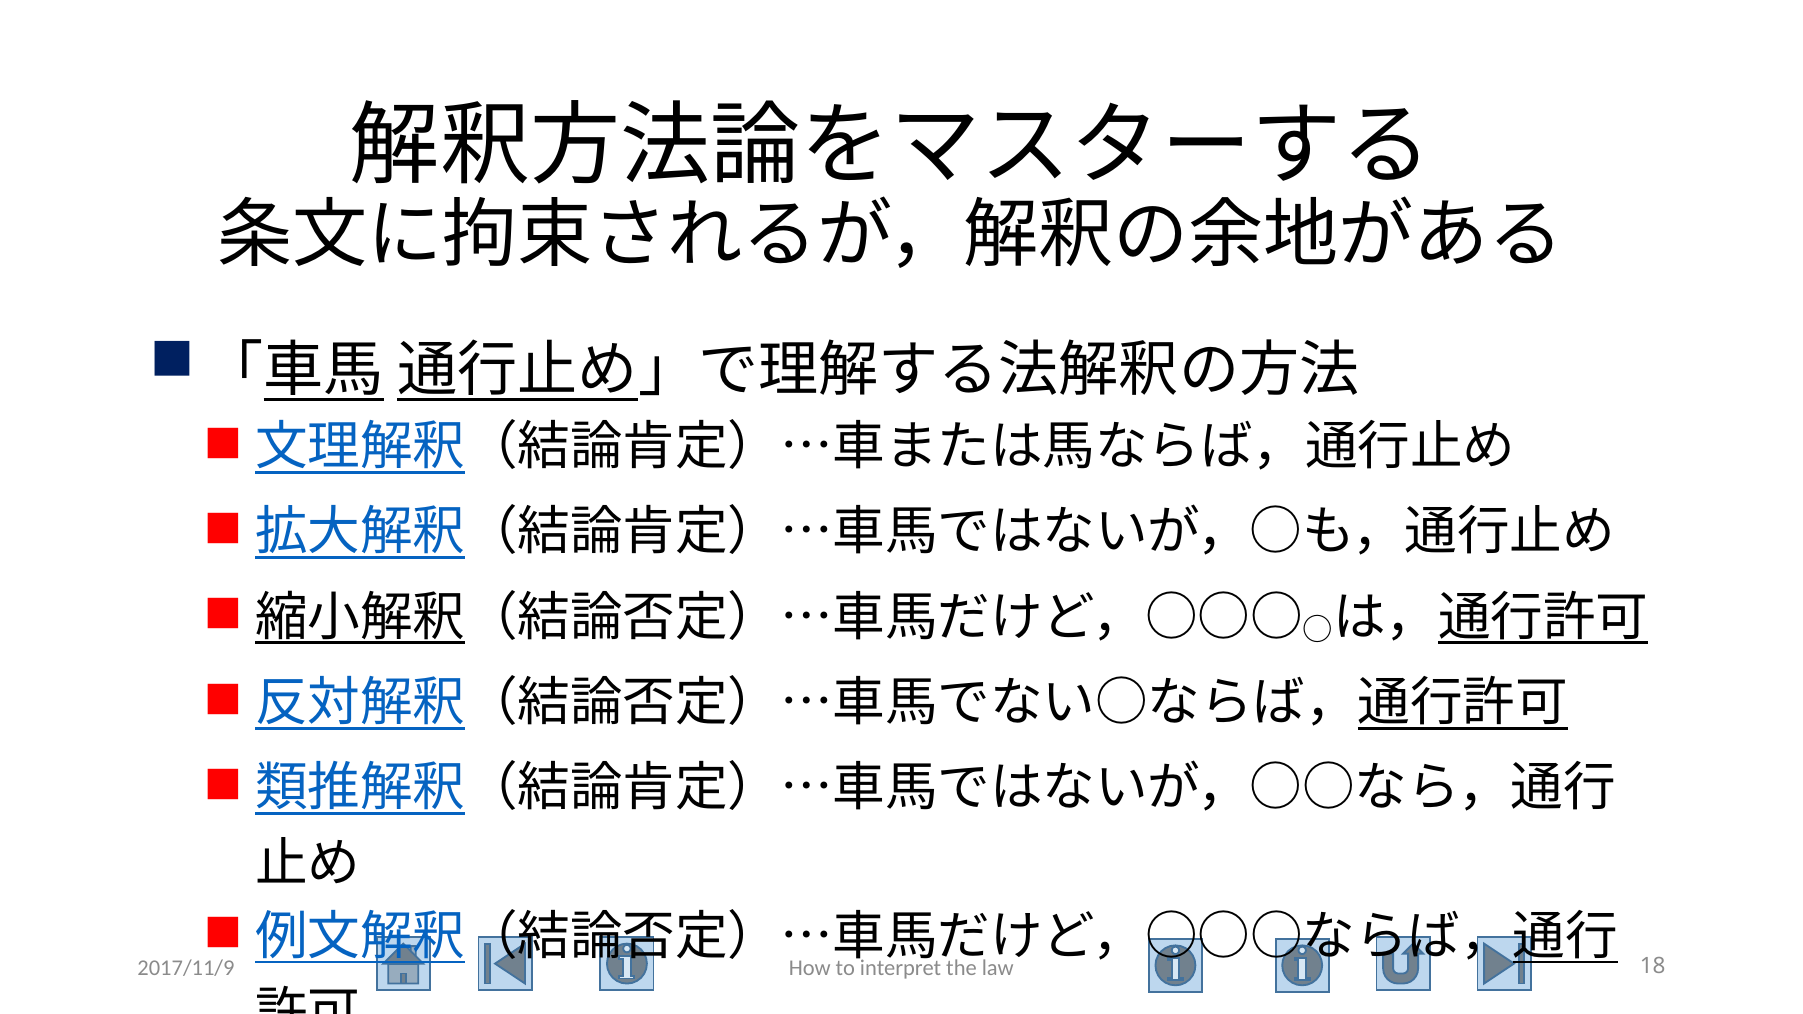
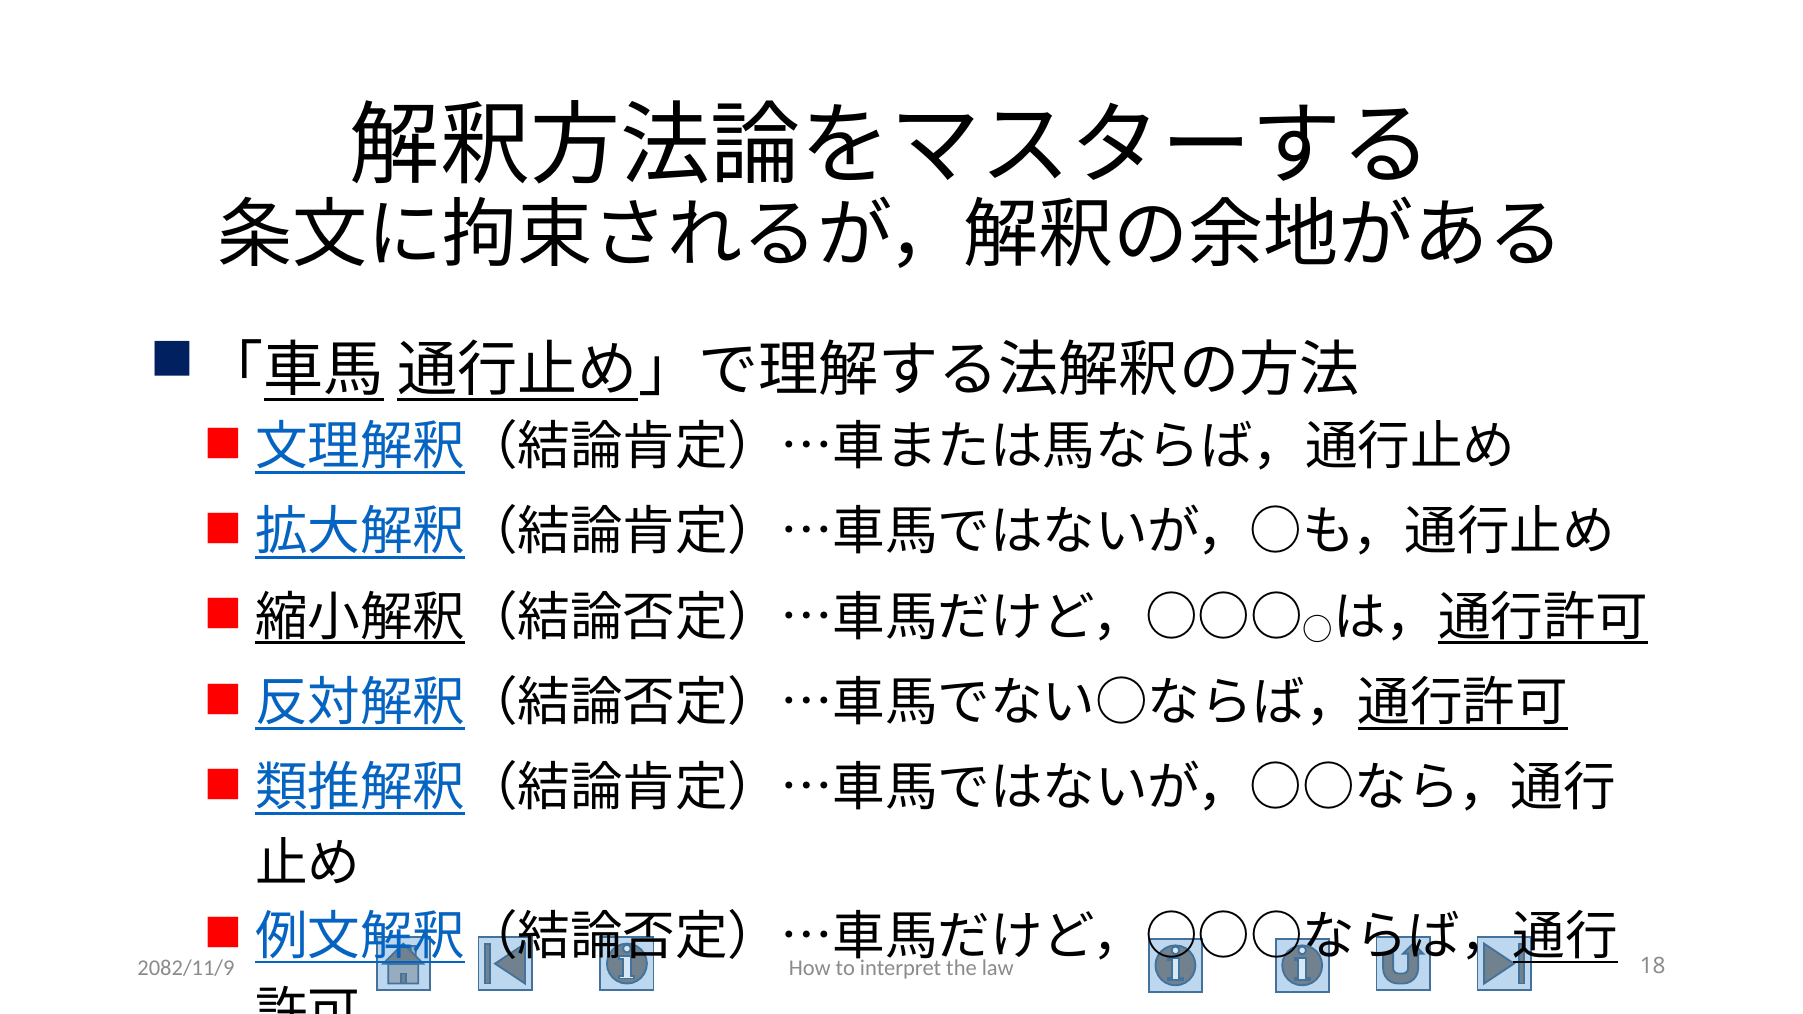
2017/11/9: 2017/11/9 -> 2082/11/9
